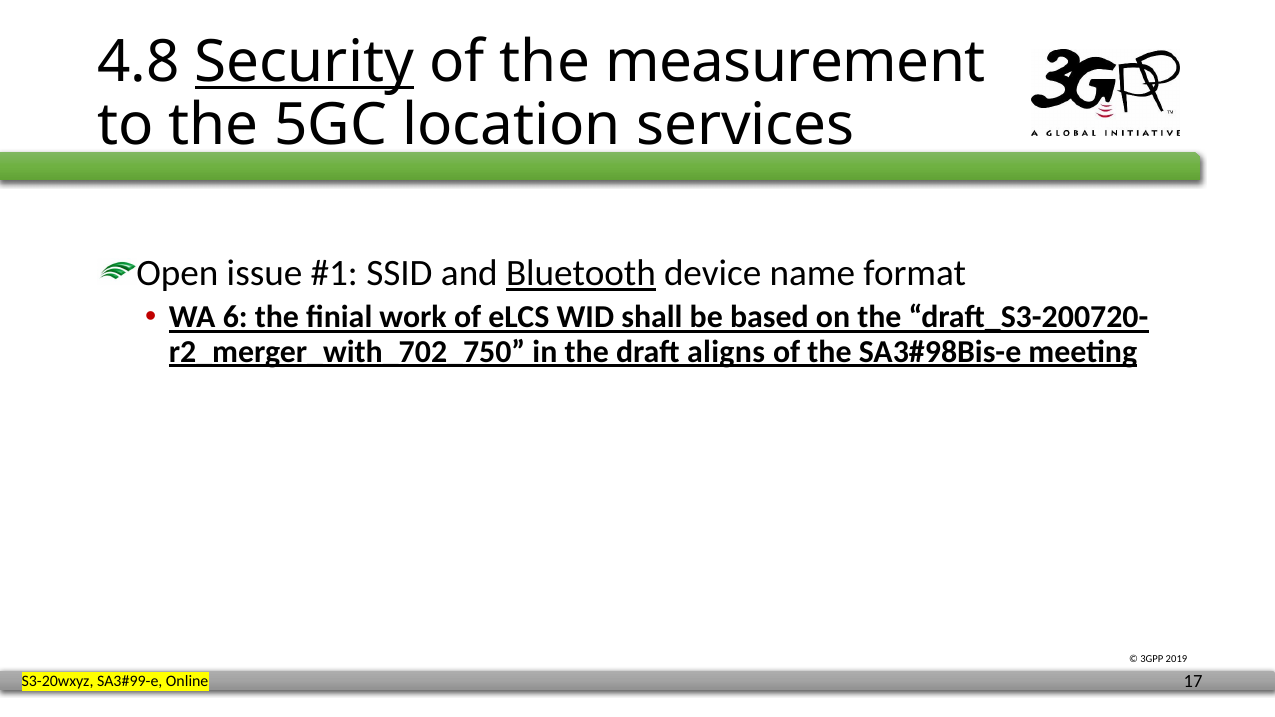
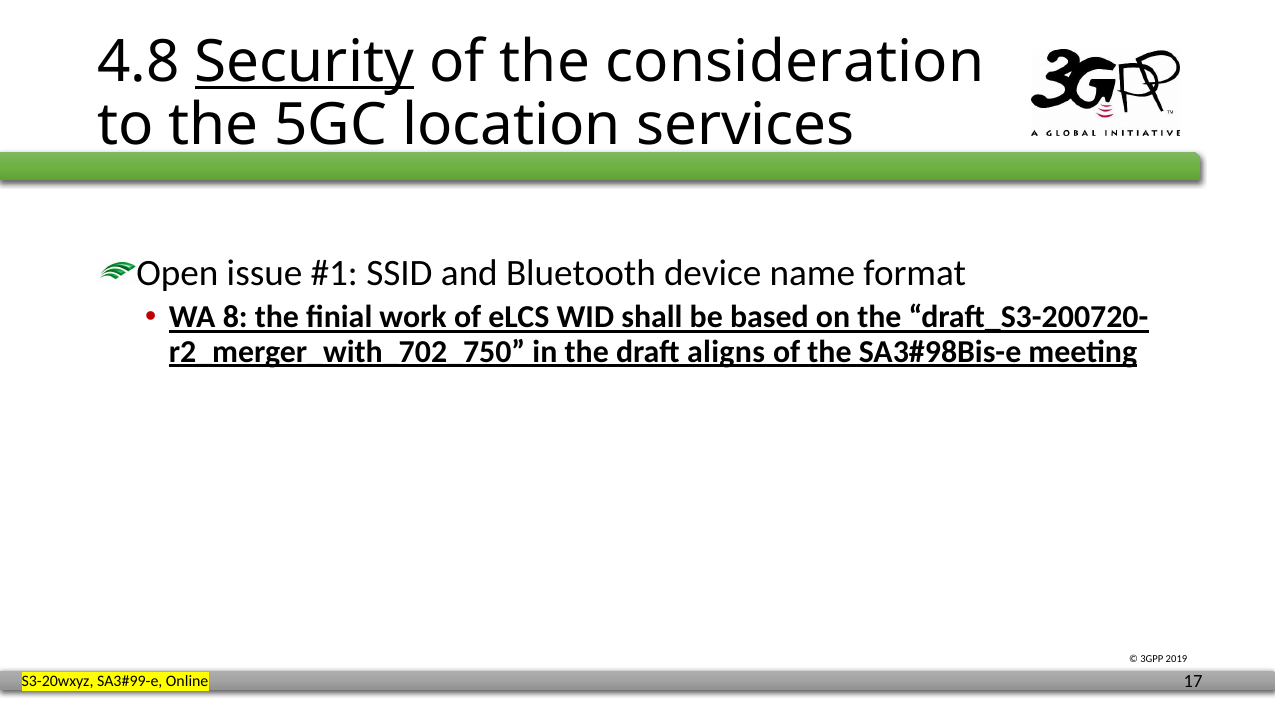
measurement: measurement -> consideration
Bluetooth underline: present -> none
6: 6 -> 8
